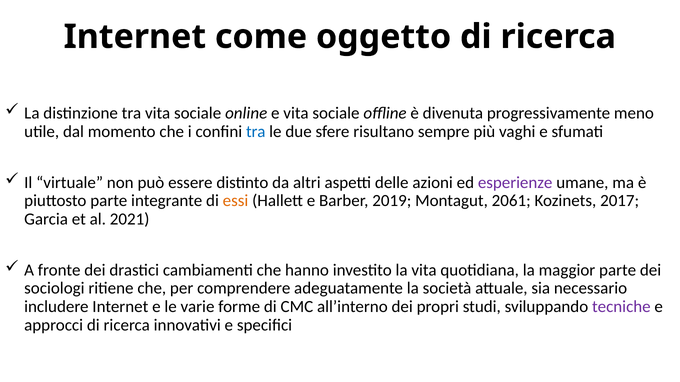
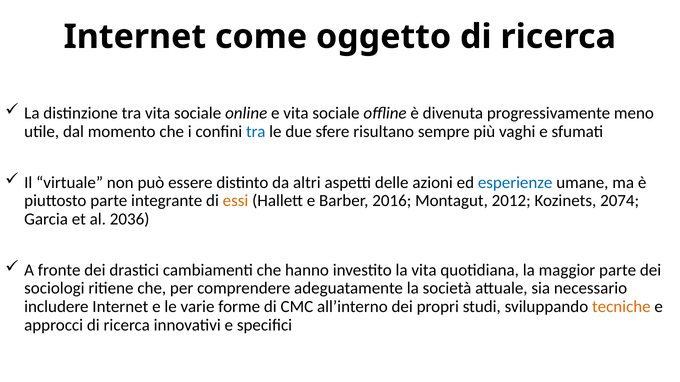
esperienze colour: purple -> blue
2019: 2019 -> 2016
2061: 2061 -> 2012
2017: 2017 -> 2074
2021: 2021 -> 2036
tecniche colour: purple -> orange
